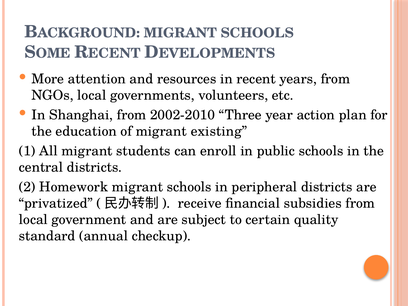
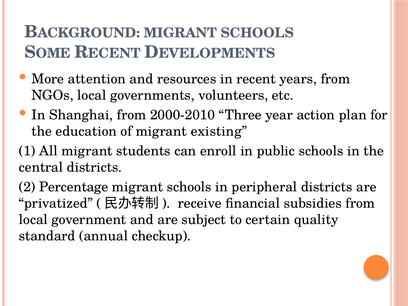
2002-2010: 2002-2010 -> 2000-2010
Homework: Homework -> Percentage
